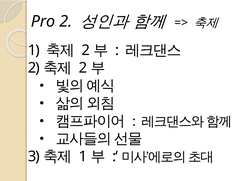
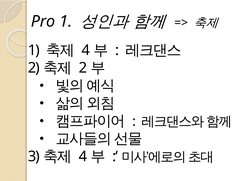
Pro 2: 2 -> 1
2 at (86, 50): 2 -> 4
1 at (83, 156): 1 -> 4
